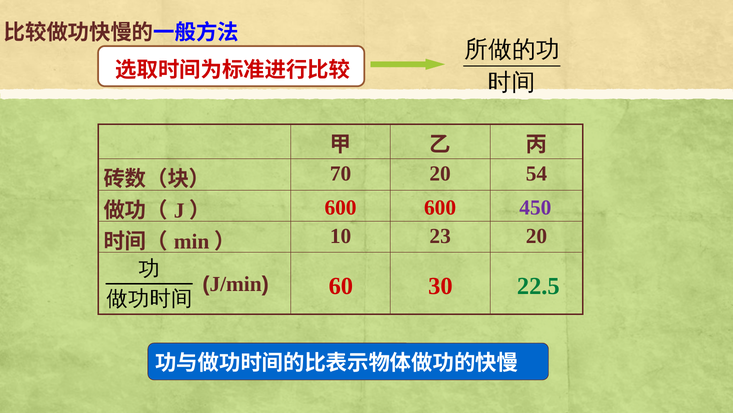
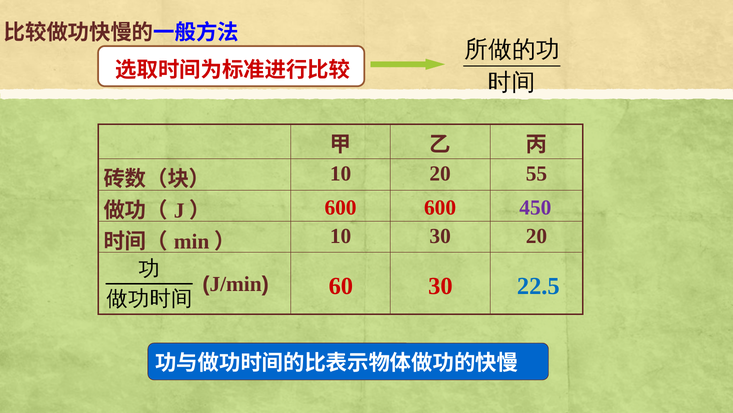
70 at (341, 173): 70 -> 10
54: 54 -> 55
10 23: 23 -> 30
22.5 colour: green -> blue
